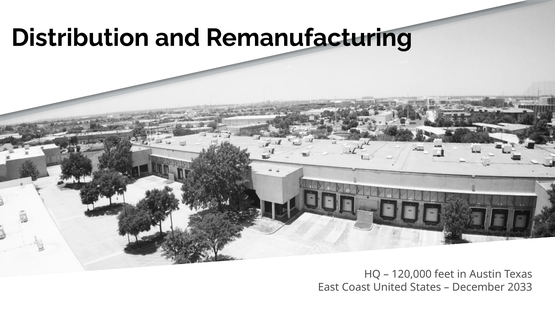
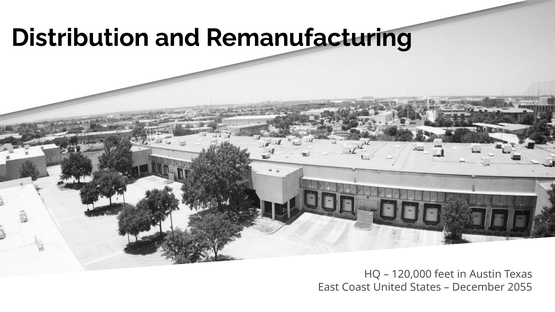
2033: 2033 -> 2055
